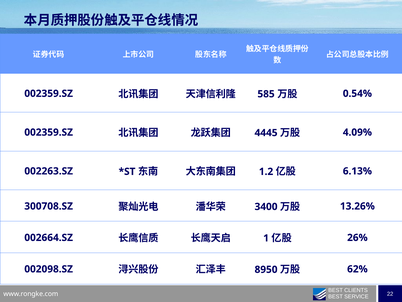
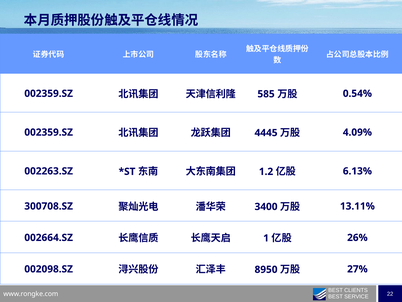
13.26%: 13.26% -> 13.11%
62%: 62% -> 27%
